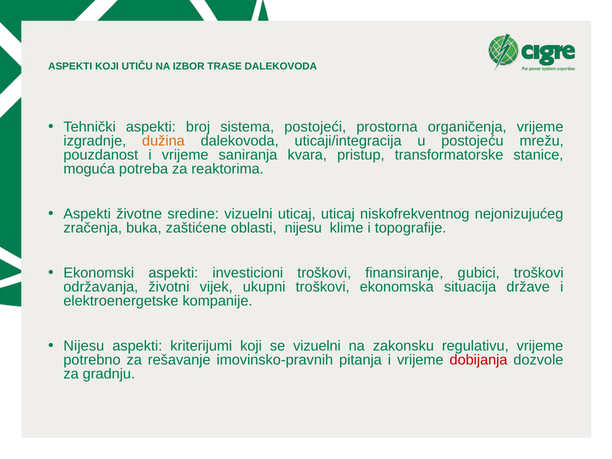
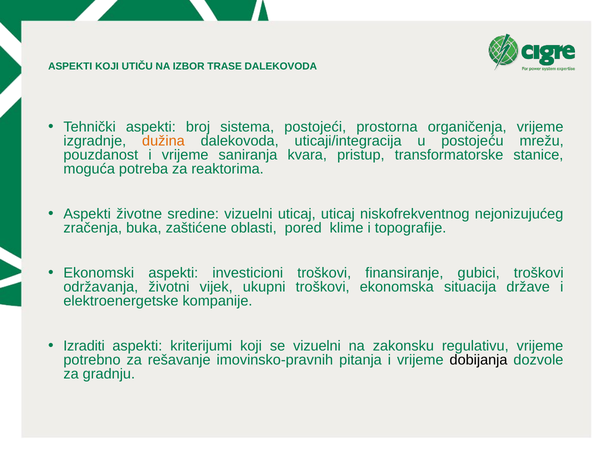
oblasti nijesu: nijesu -> pored
Nijesu at (84, 346): Nijesu -> Izraditi
dobijanja colour: red -> black
